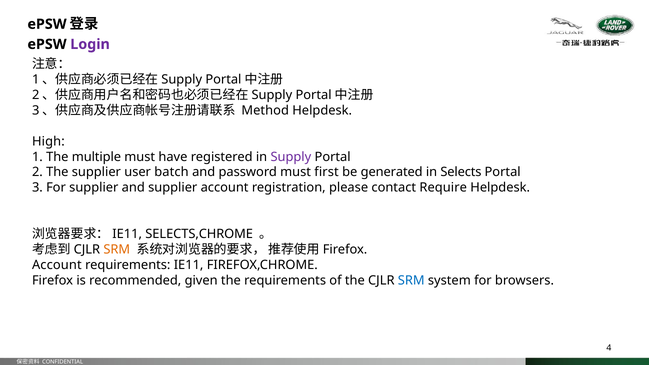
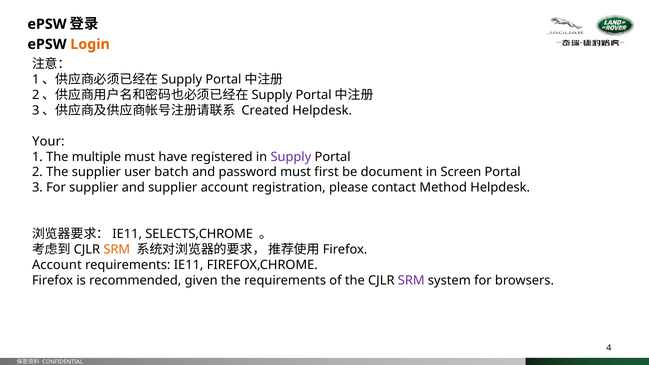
Login colour: purple -> orange
Method: Method -> Created
High: High -> Your
generated: generated -> document
Selects: Selects -> Screen
Require: Require -> Method
SRM at (411, 280) colour: blue -> purple
